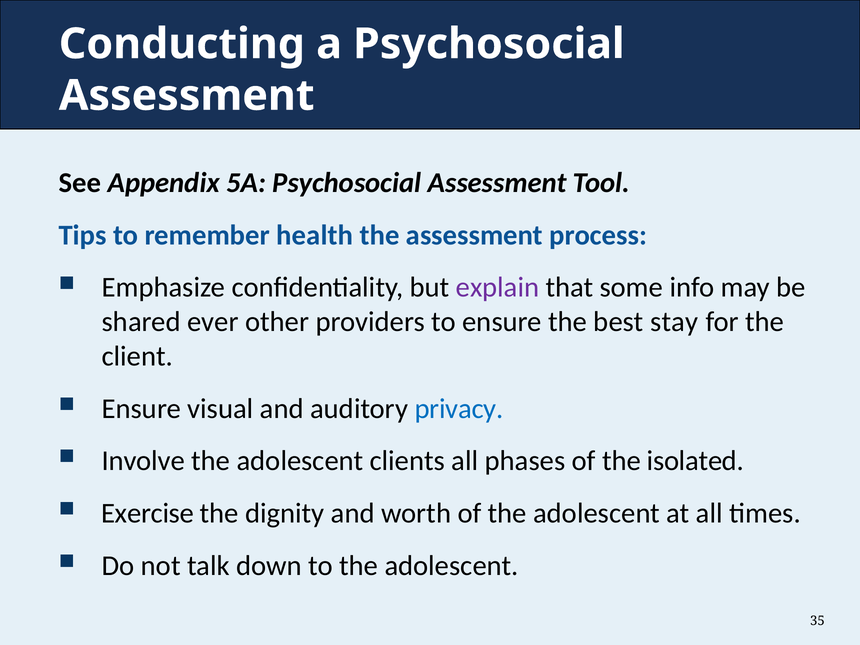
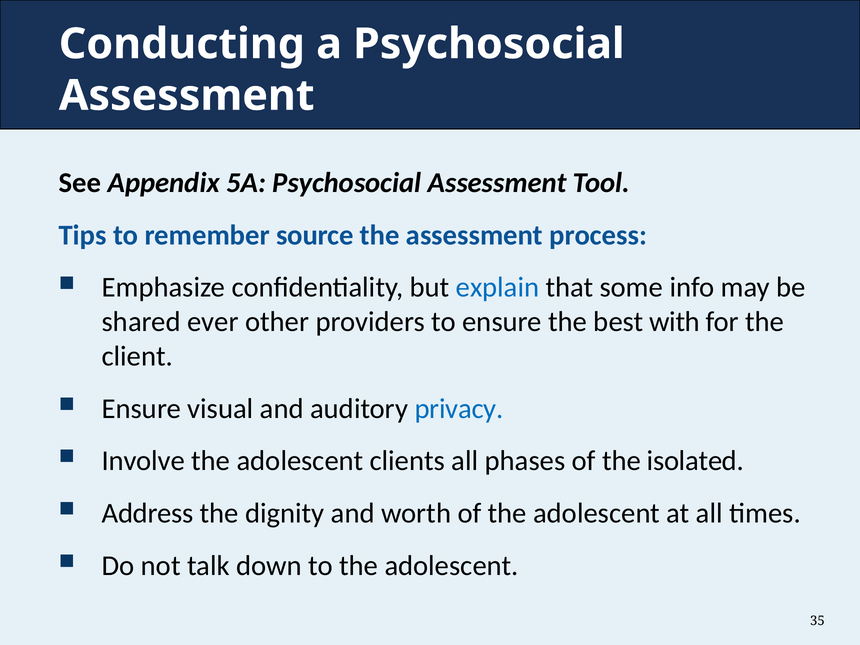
health: health -> source
explain colour: purple -> blue
stay: stay -> with
Exercise: Exercise -> Address
